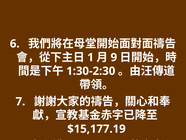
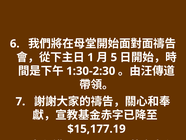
9: 9 -> 5
